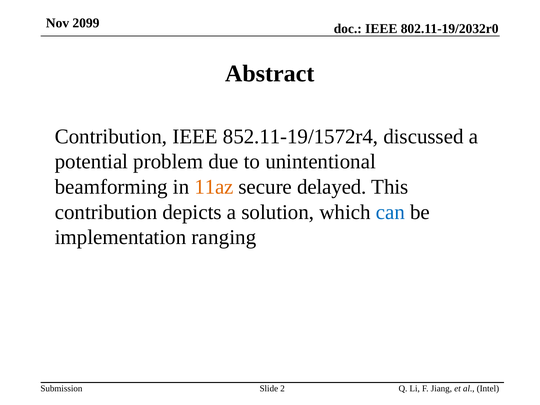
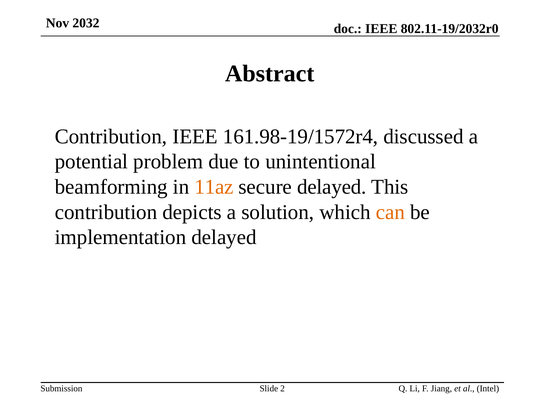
2099: 2099 -> 2032
852.11-19/1572r4: 852.11-19/1572r4 -> 161.98-19/1572r4
can colour: blue -> orange
implementation ranging: ranging -> delayed
